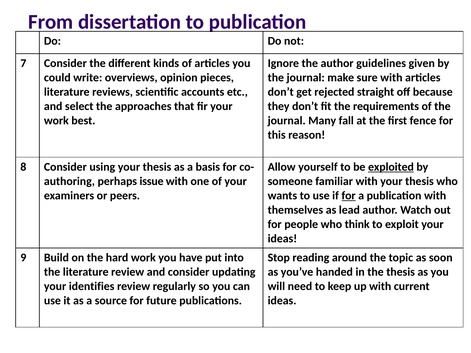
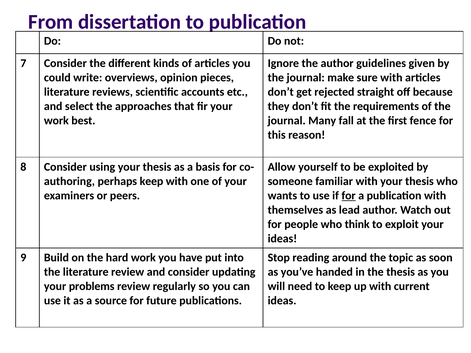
exploited underline: present -> none
perhaps issue: issue -> keep
identifies: identifies -> problems
